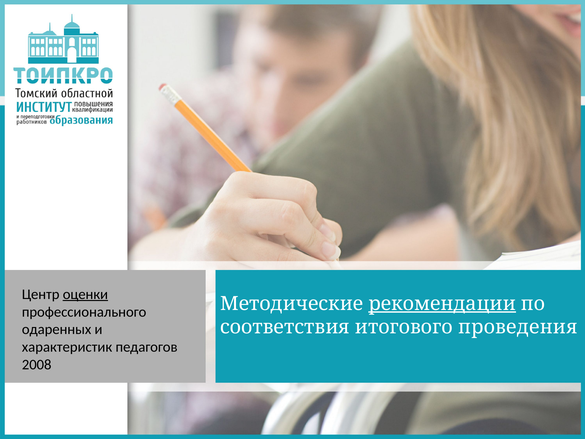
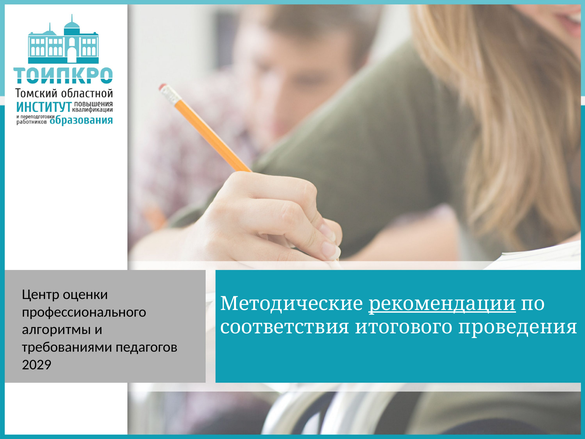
оценки underline: present -> none
одаренных: одаренных -> алгоритмы
характеристик: характеристик -> требованиями
2008: 2008 -> 2029
